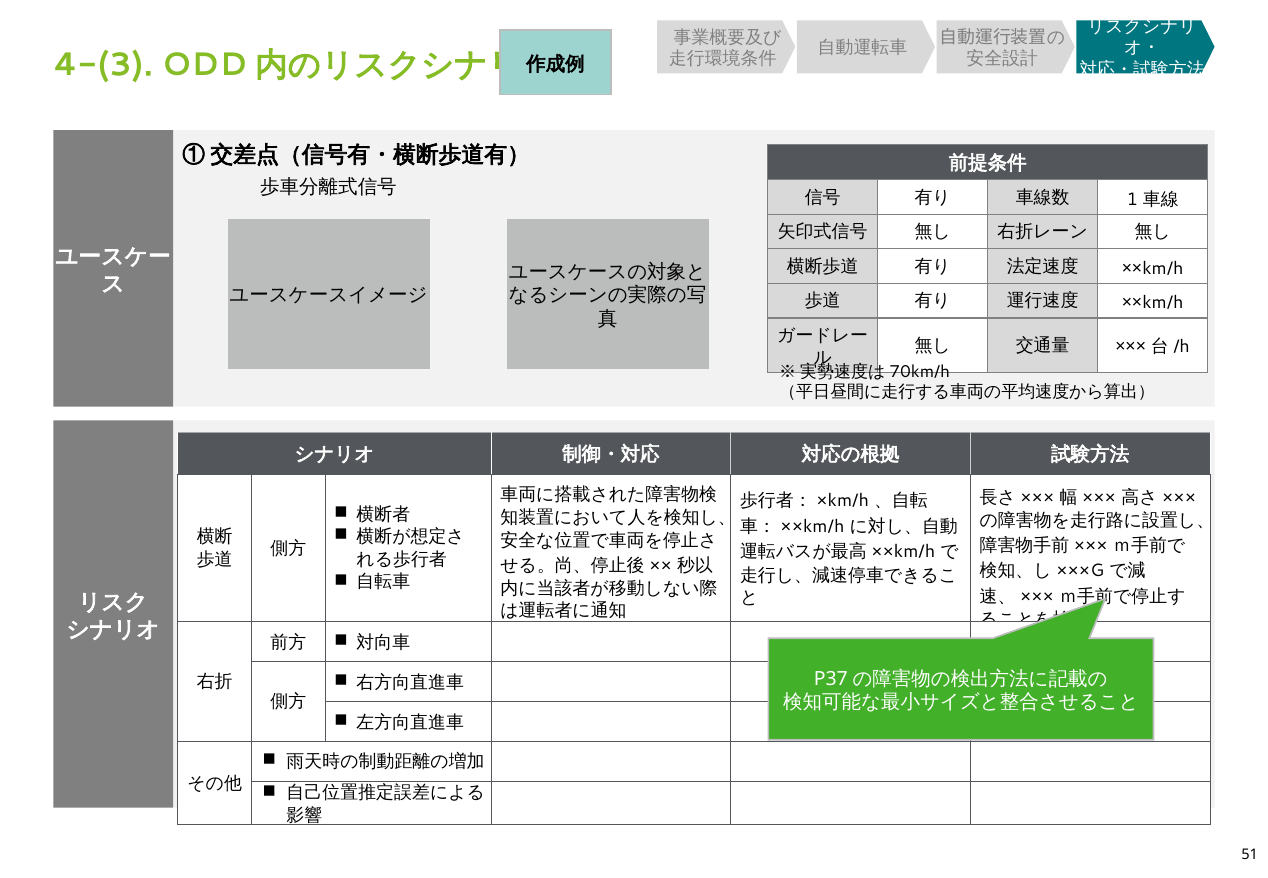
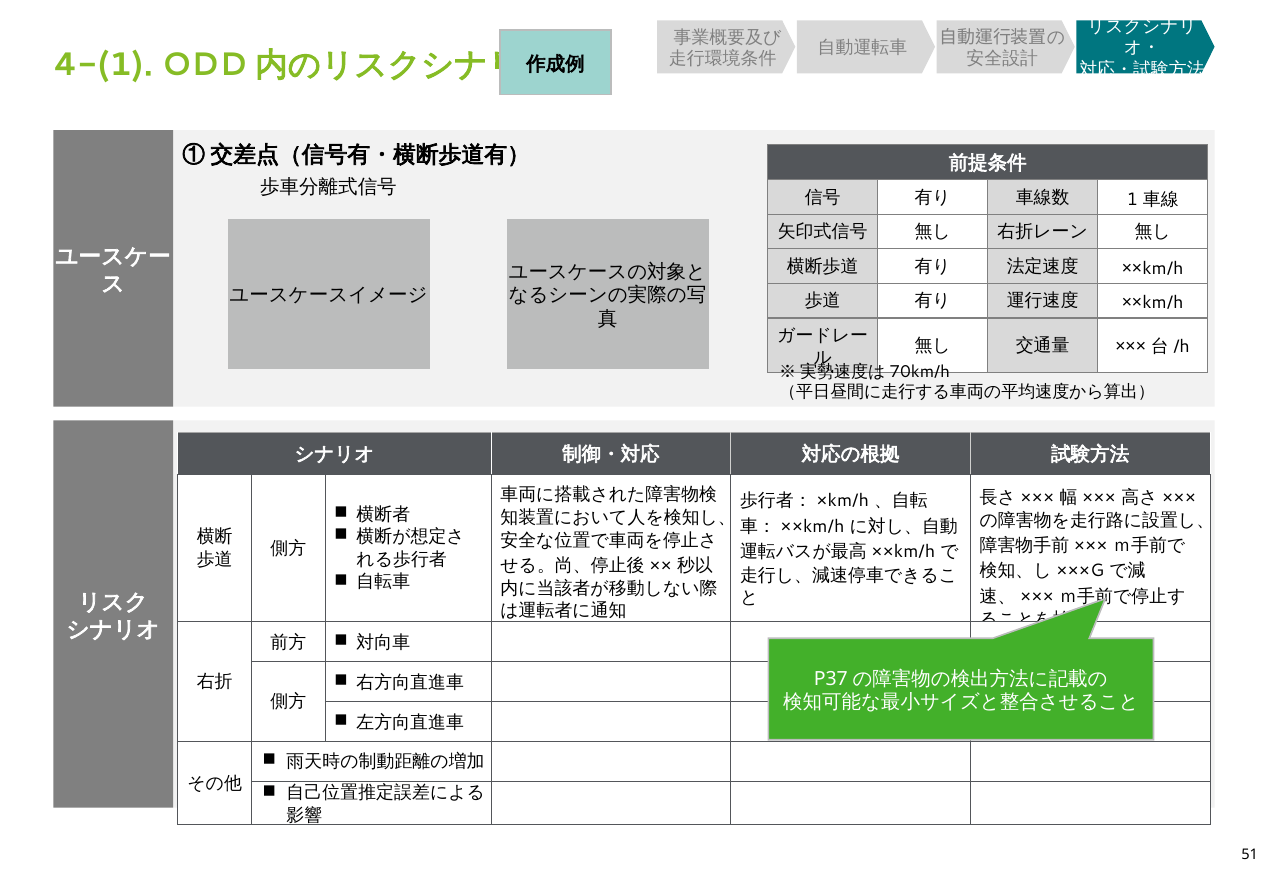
4-(3: 4-(3 -> 4-(1
